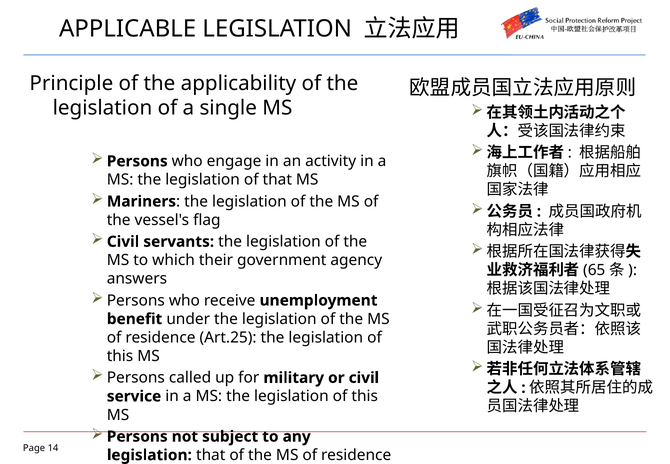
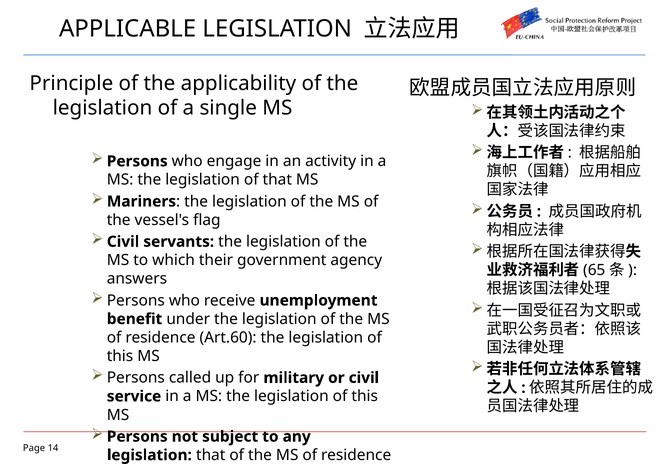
Art.25: Art.25 -> Art.60
